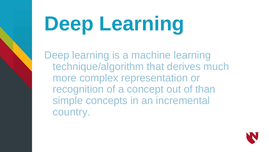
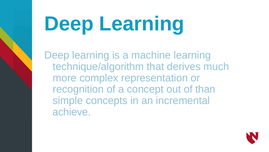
country: country -> achieve
